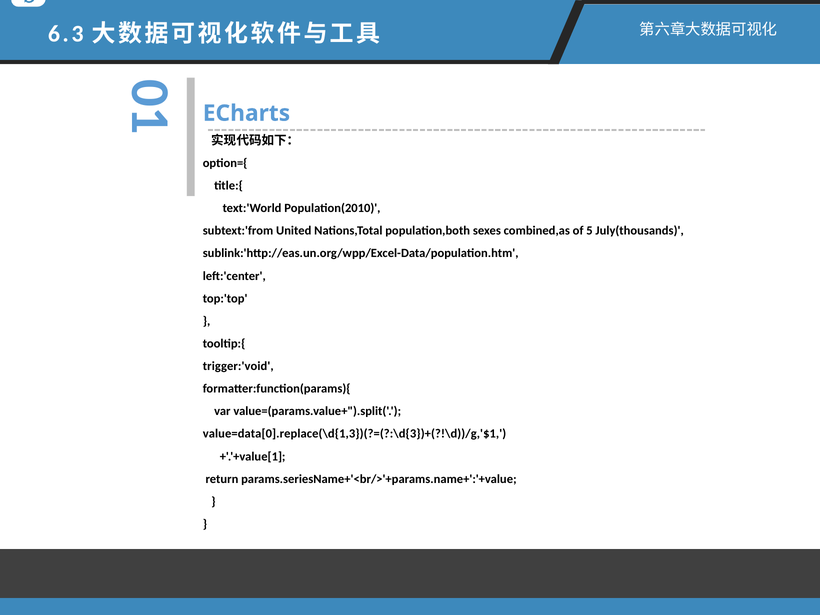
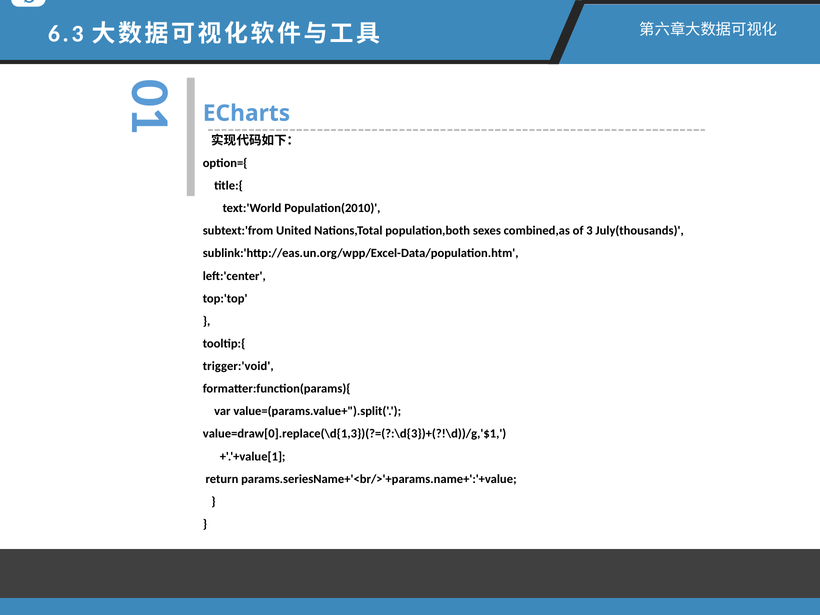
5: 5 -> 3
value=data[0].replace(\d{1,3})(?=(?:\d{3})+(?!\d))/g,'$1: value=data[0].replace(\d{1,3})(?=(?:\d{3})+(?!\d))/g,'$1 -> value=draw[0].replace(\d{1,3})(?=(?:\d{3})+(?!\d))/g,'$1
